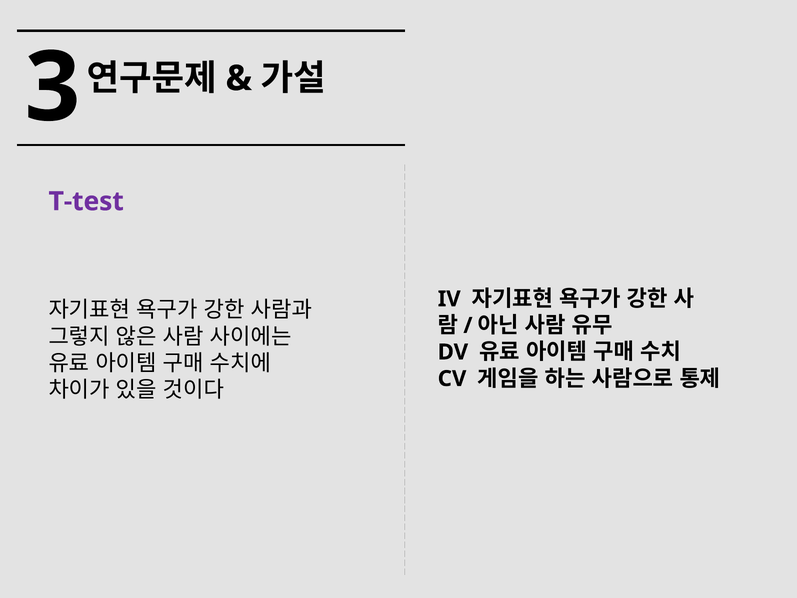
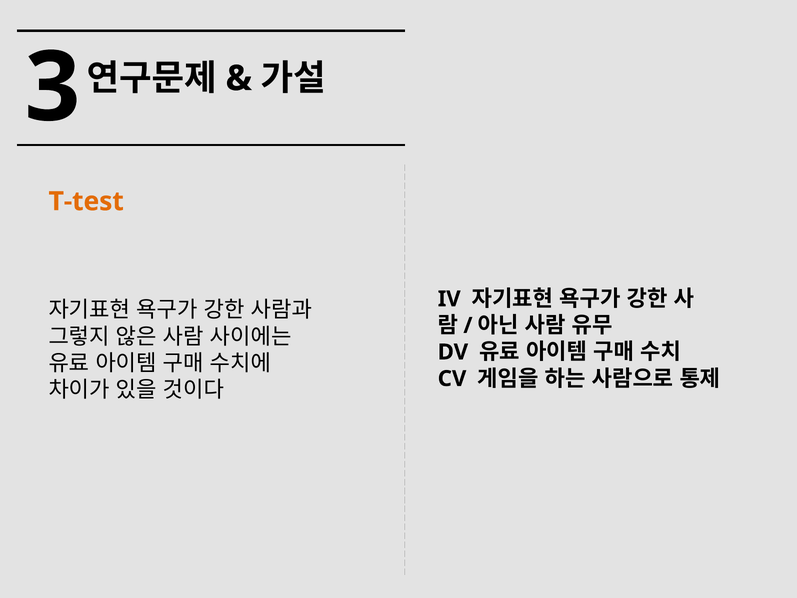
T-test colour: purple -> orange
